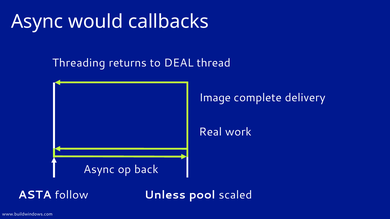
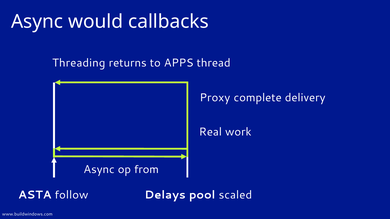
DEAL: DEAL -> APPS
Image: Image -> Proxy
back: back -> from
Unless: Unless -> Delays
